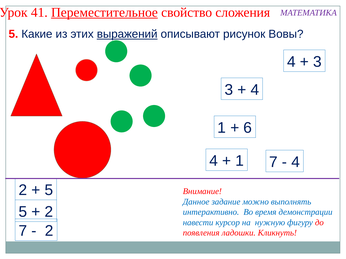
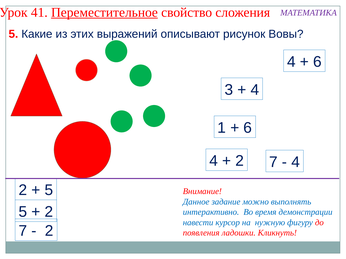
выражений underline: present -> none
3 at (317, 62): 3 -> 6
1 at (240, 161): 1 -> 2
